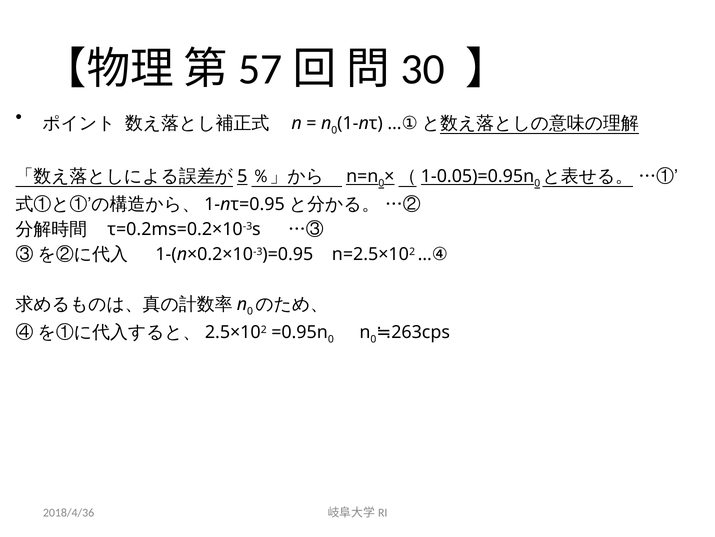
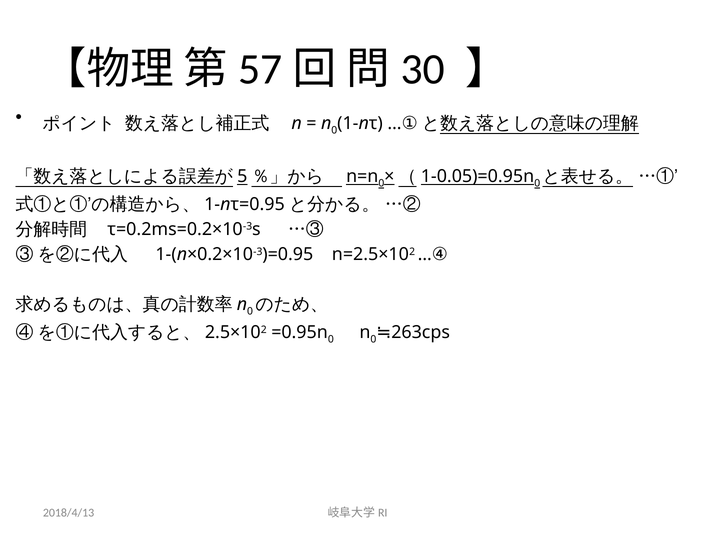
2018/4/36: 2018/4/36 -> 2018/4/13
